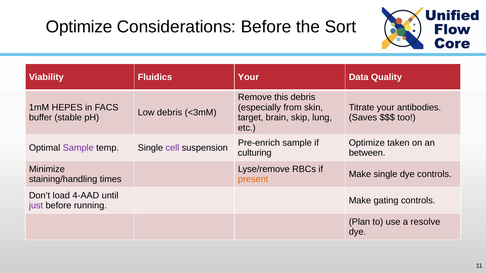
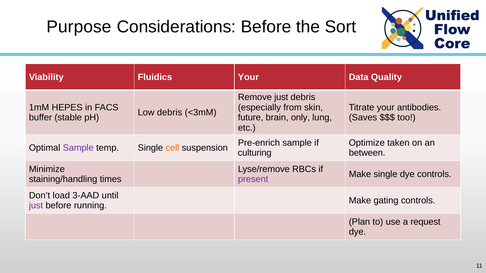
Optimize at (79, 27): Optimize -> Purpose
Remove this: this -> just
target: target -> future
skip: skip -> only
cell colour: purple -> orange
present colour: orange -> purple
4-AAD: 4-AAD -> 3-AAD
resolve: resolve -> request
